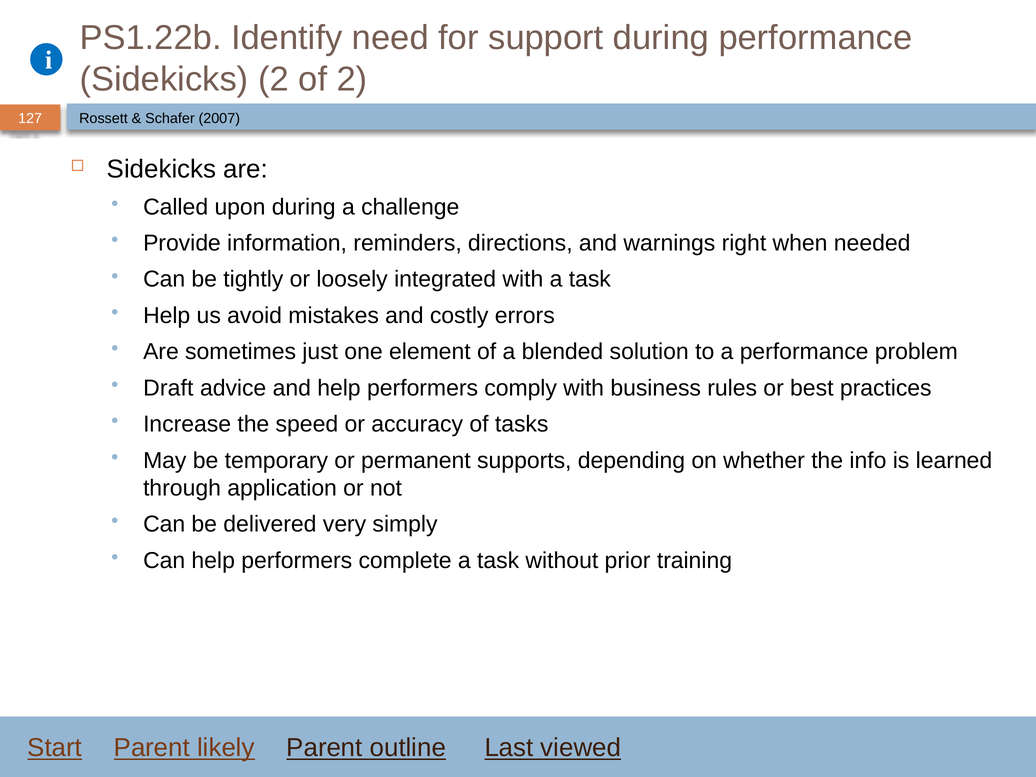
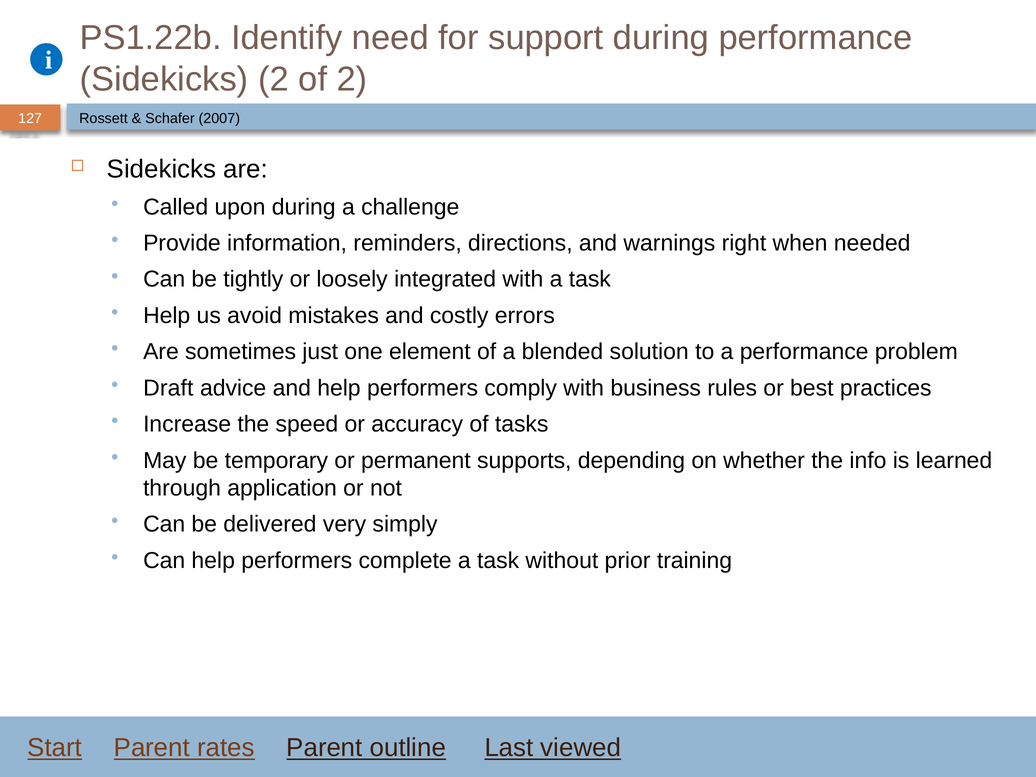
likely: likely -> rates
